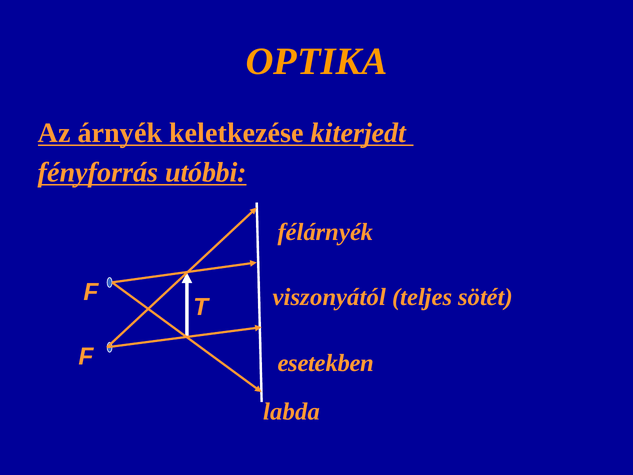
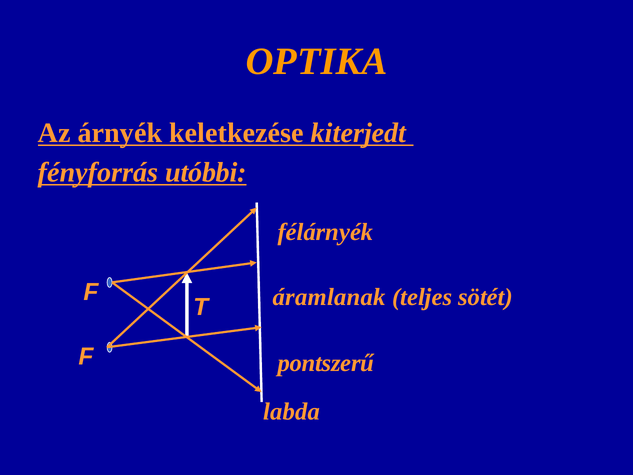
viszonyától: viszonyától -> áramlanak
esetekben: esetekben -> pontszerű
